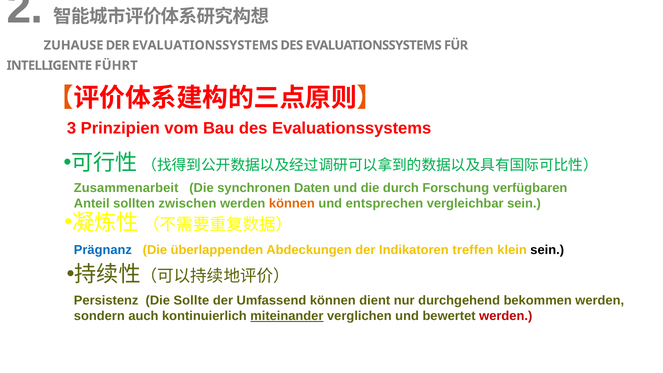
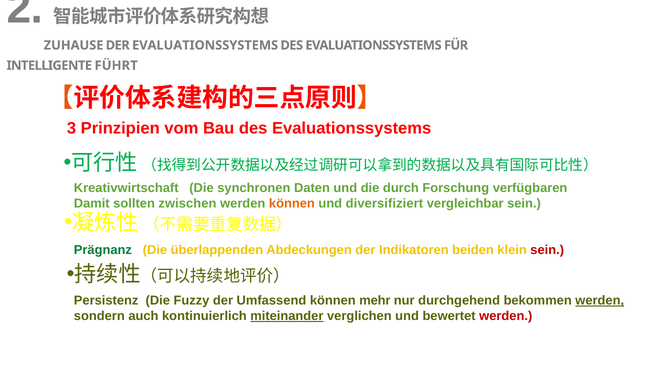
Zusammenarbeit: Zusammenarbeit -> Kreativwirtschaft
Anteil: Anteil -> Damit
entsprechen: entsprechen -> diversifiziert
Prägnanz colour: blue -> green
treffen: treffen -> beiden
sein at (547, 250) colour: black -> red
Sollte: Sollte -> Fuzzy
dient: dient -> mehr
werden at (600, 300) underline: none -> present
